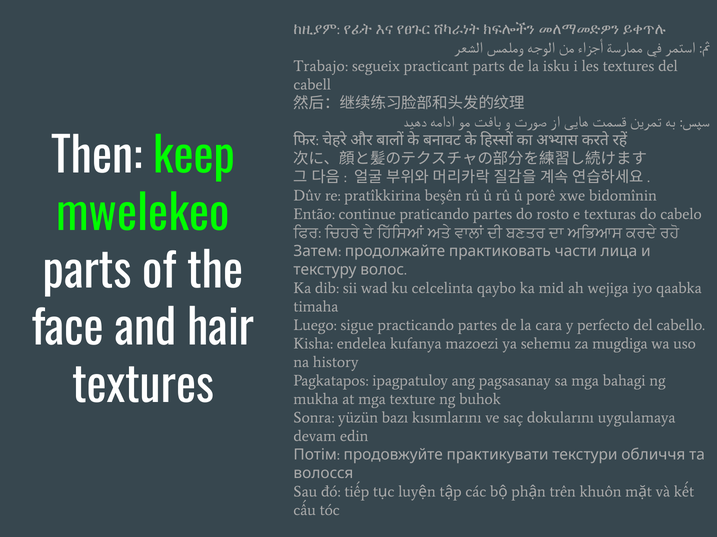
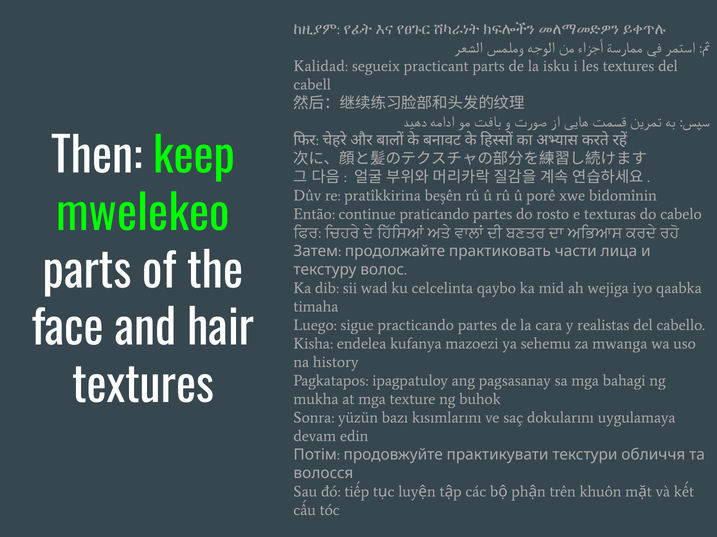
Trabajo: Trabajo -> Kalidad
perfecto: perfecto -> realistas
mugdiga: mugdiga -> mwanga
